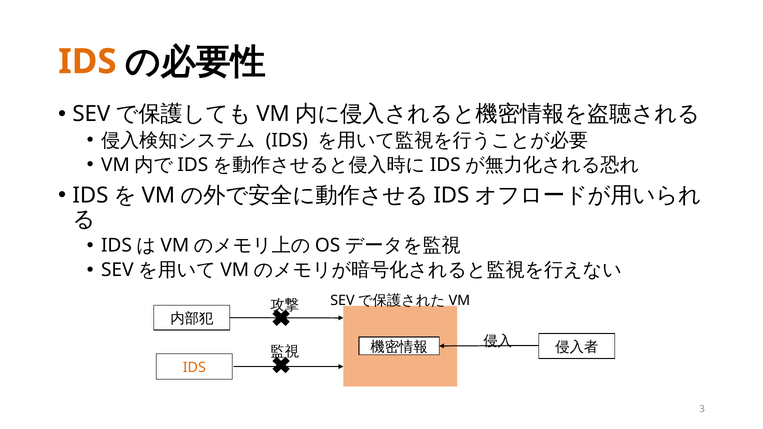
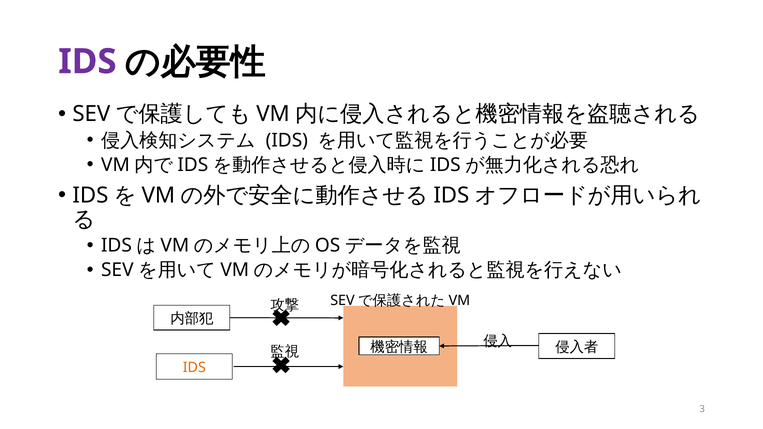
IDS at (87, 62) colour: orange -> purple
